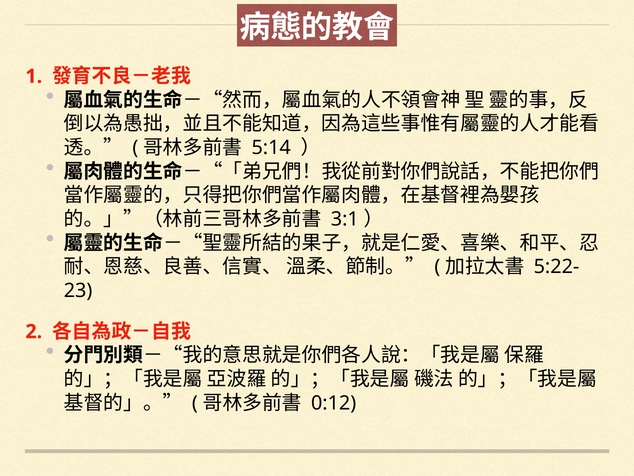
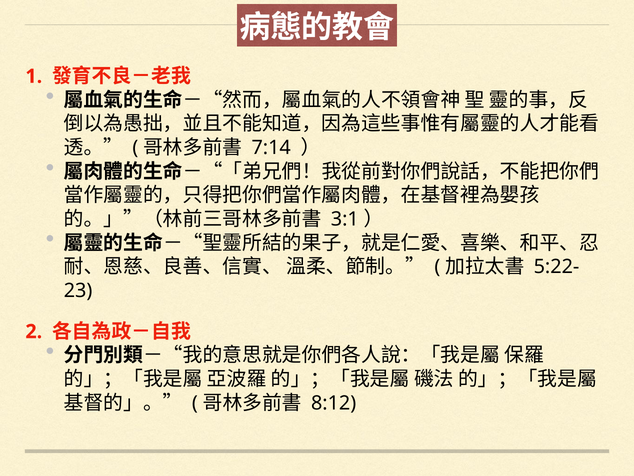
5:14: 5:14 -> 7:14
0:12: 0:12 -> 8:12
